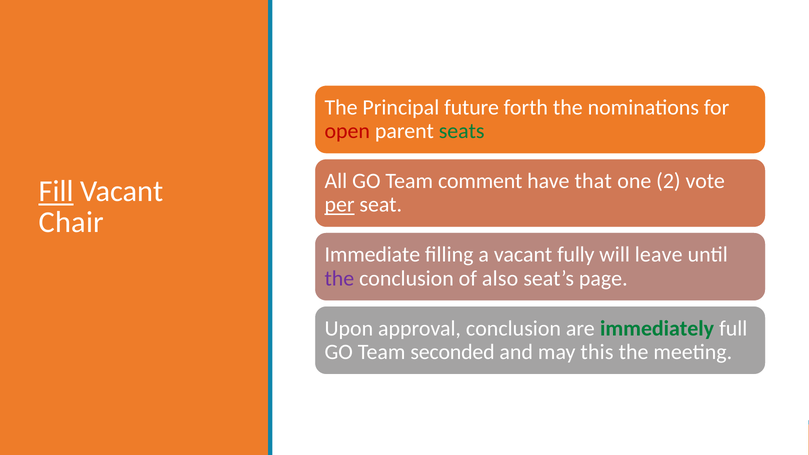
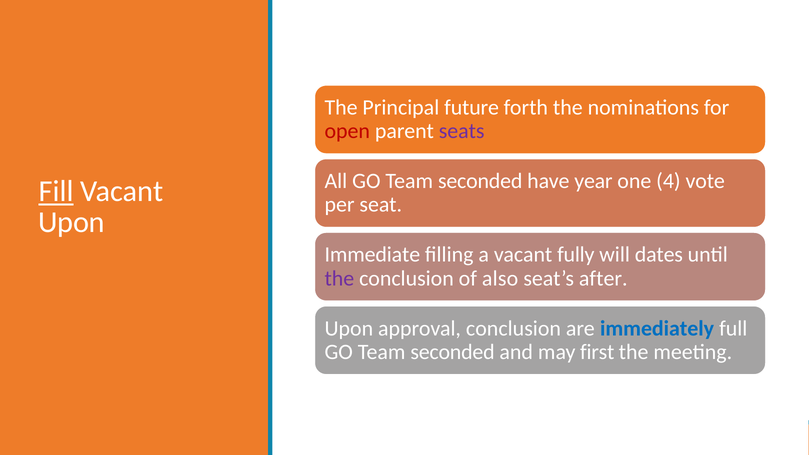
seats colour: green -> purple
All GO Team comment: comment -> seconded
that: that -> year
2: 2 -> 4
per underline: present -> none
Chair at (71, 222): Chair -> Upon
leave: leave -> dates
page: page -> after
immediately colour: green -> blue
this: this -> first
